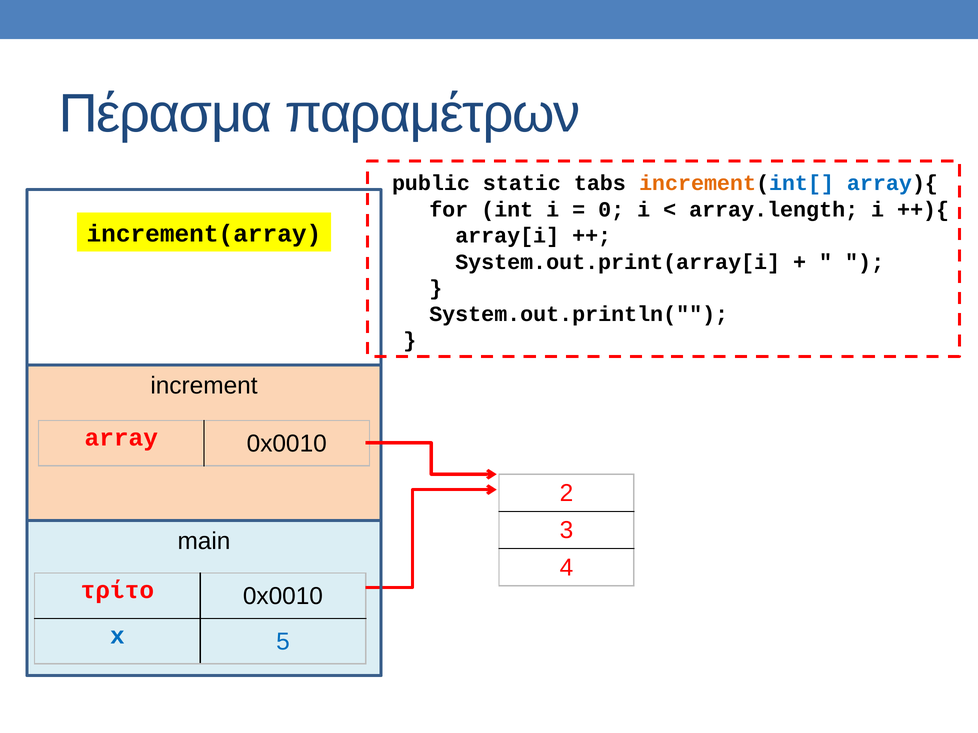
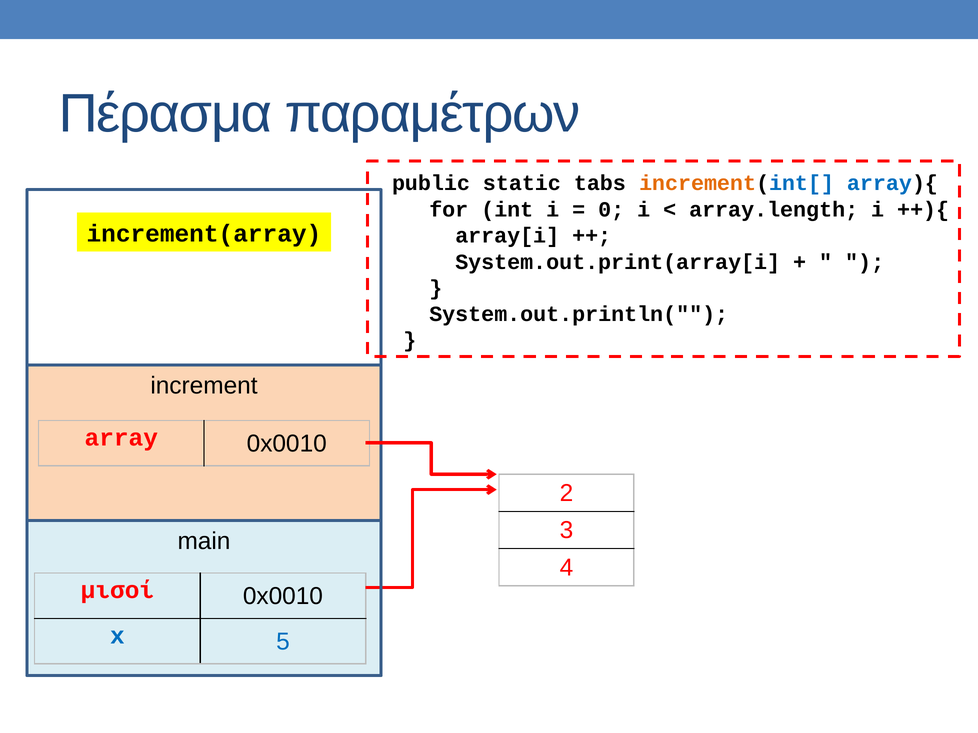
τρίτο: τρίτο -> μισοί
